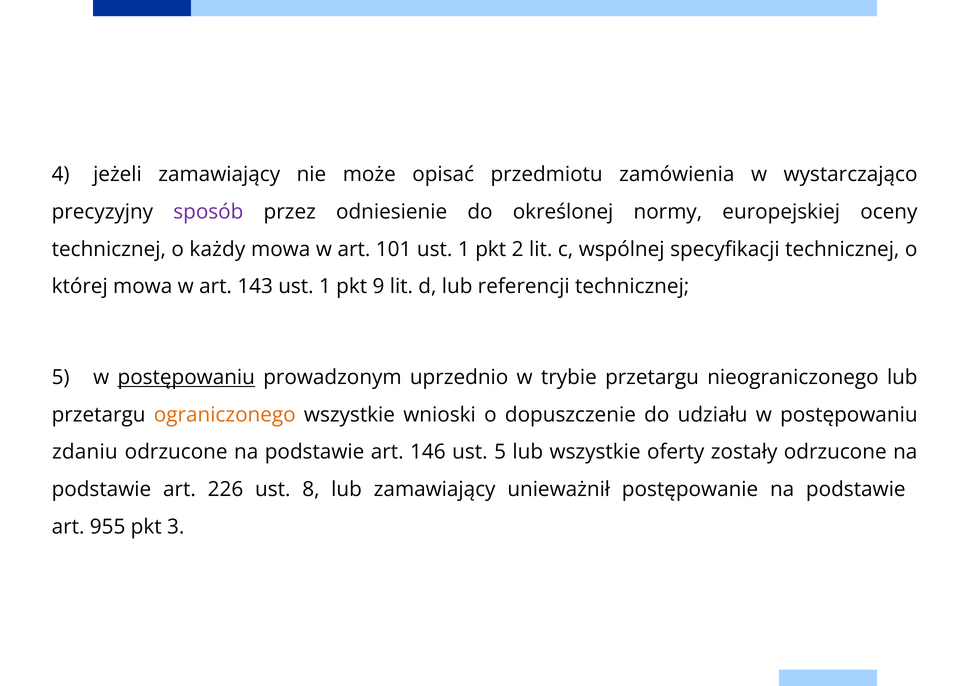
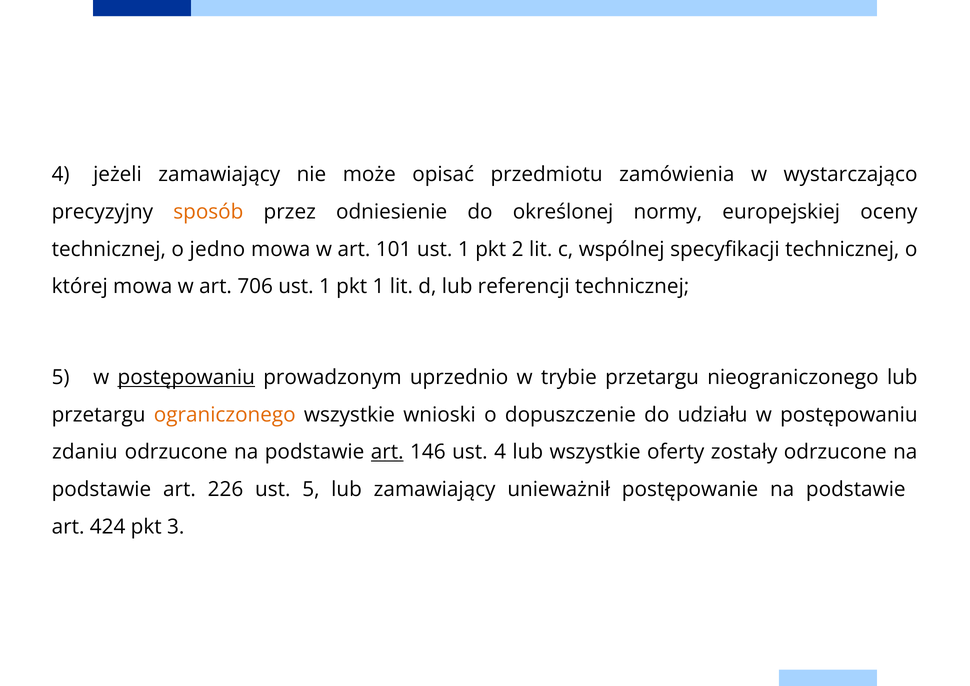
sposób colour: purple -> orange
każdy: każdy -> jedno
143: 143 -> 706
pkt 9: 9 -> 1
art at (387, 452) underline: none -> present
ust 5: 5 -> 4
ust 8: 8 -> 5
955: 955 -> 424
